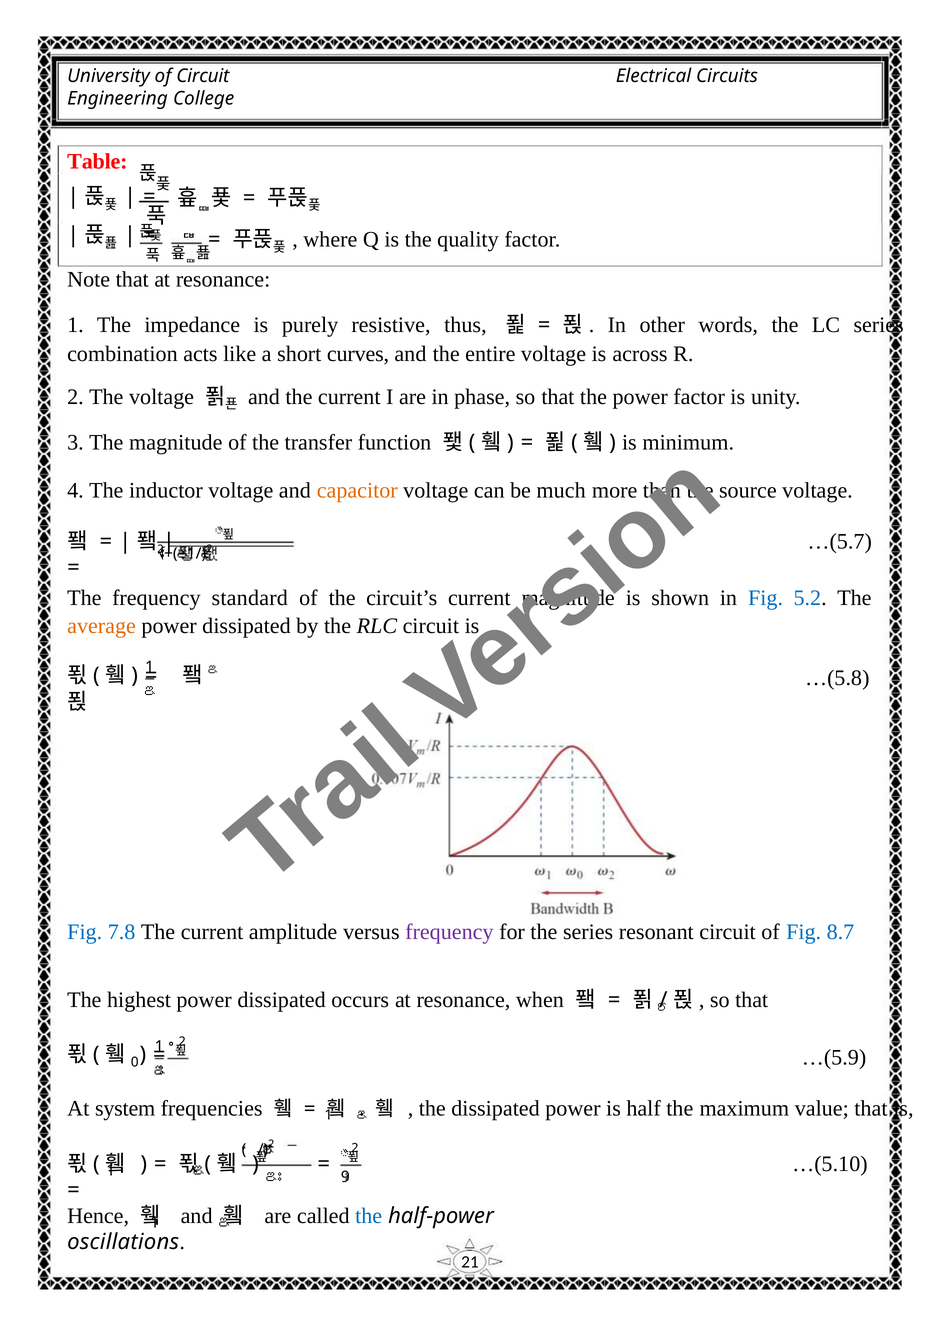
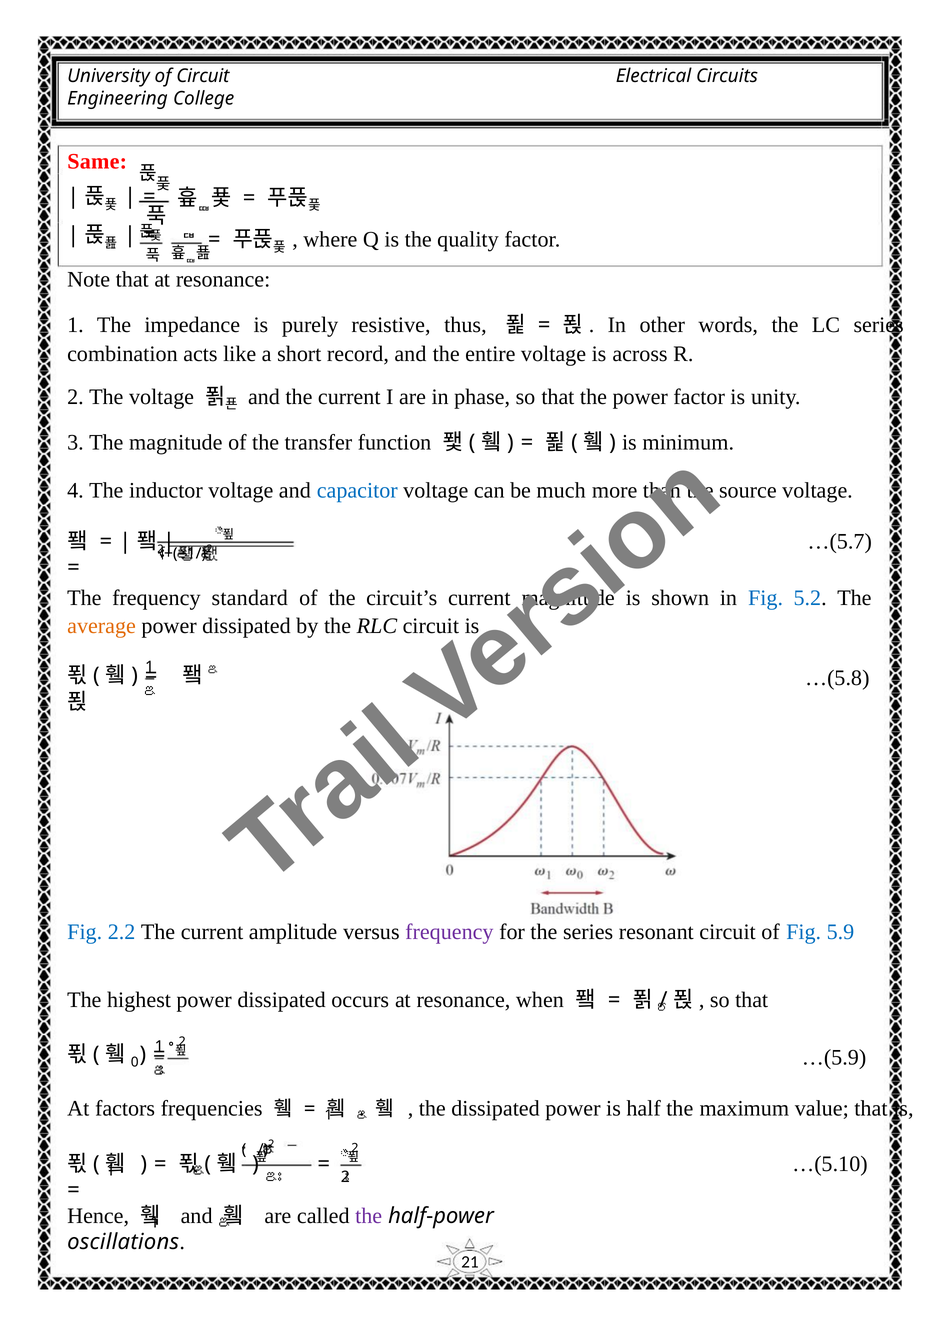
Table: Table -> Same
curves: curves -> record
capacitor colour: orange -> blue
7.8: 7.8 -> 2.2
8.7: 8.7 -> 5.9
system: system -> factors
ꢃꢁ 9: 9 -> 2
the at (369, 1216) colour: blue -> purple
